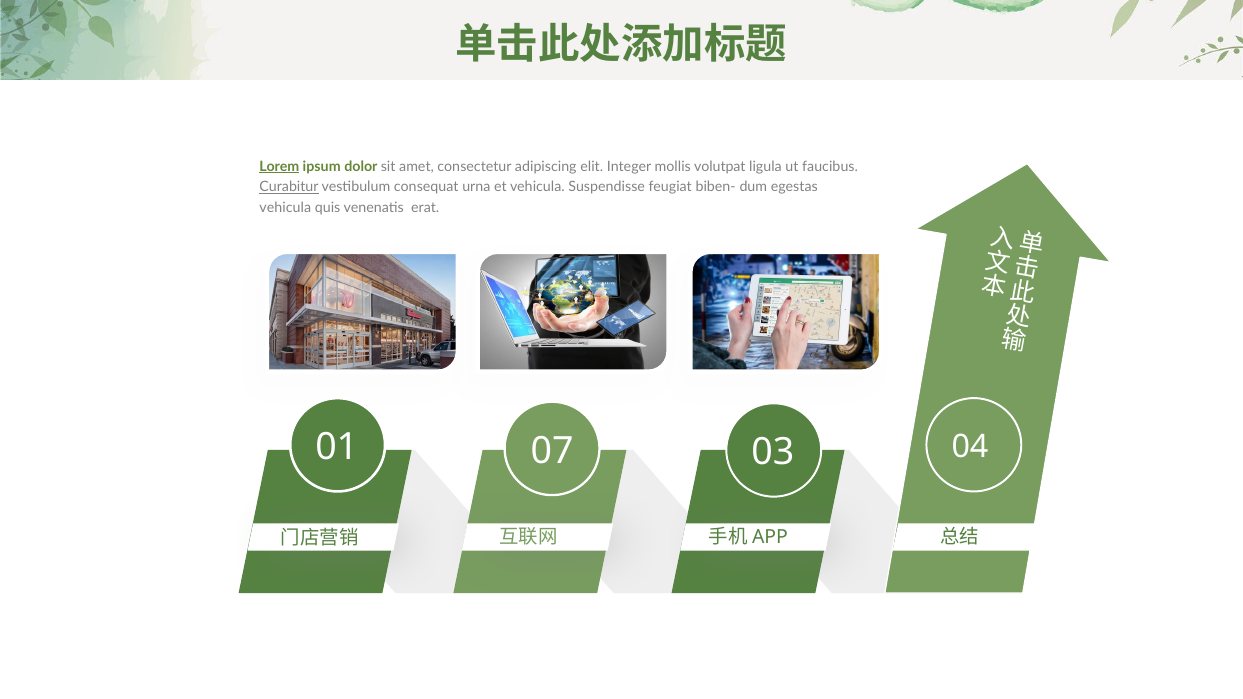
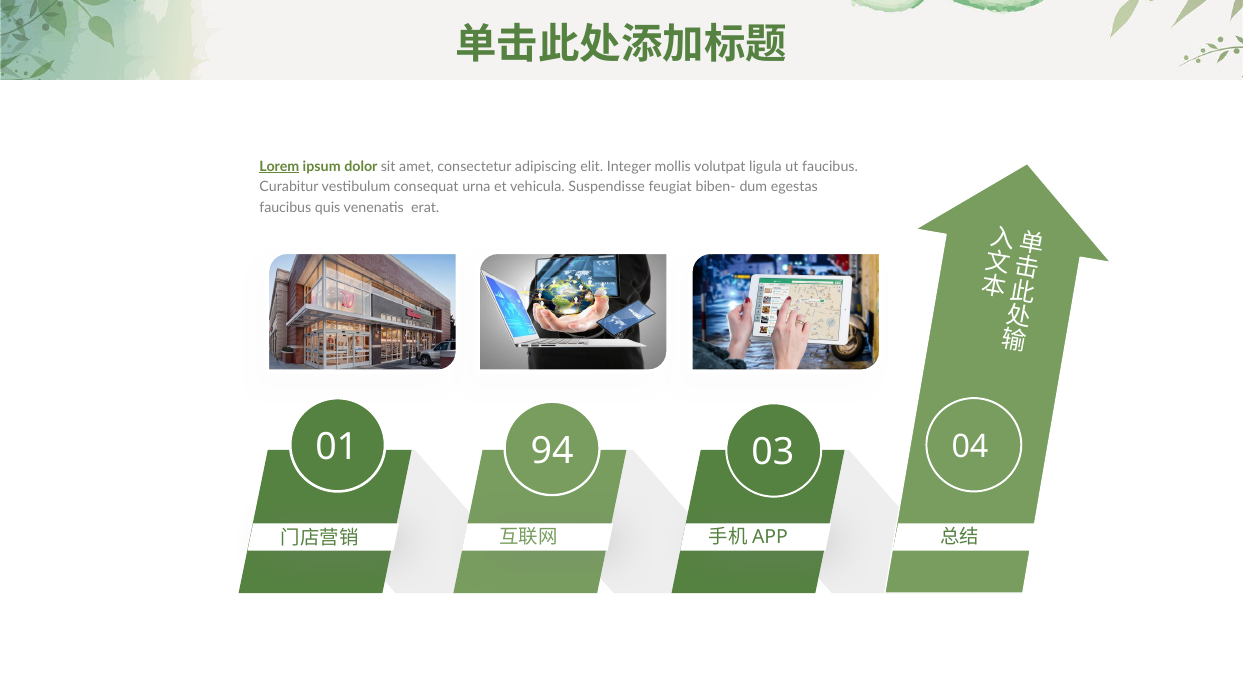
Curabitur underline: present -> none
vehicula at (285, 208): vehicula -> faucibus
07: 07 -> 94
